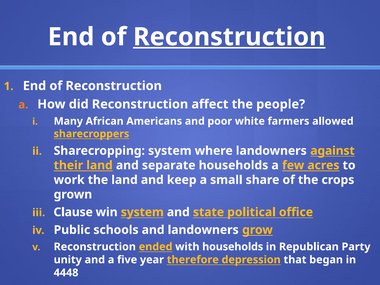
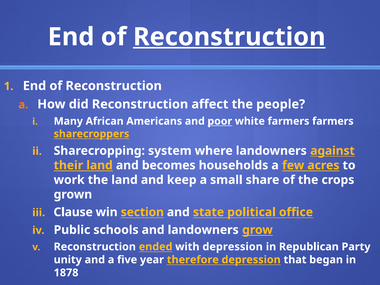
poor underline: none -> present
farmers allowed: allowed -> farmers
separate: separate -> becomes
win system: system -> section
with households: households -> depression
4448: 4448 -> 1878
